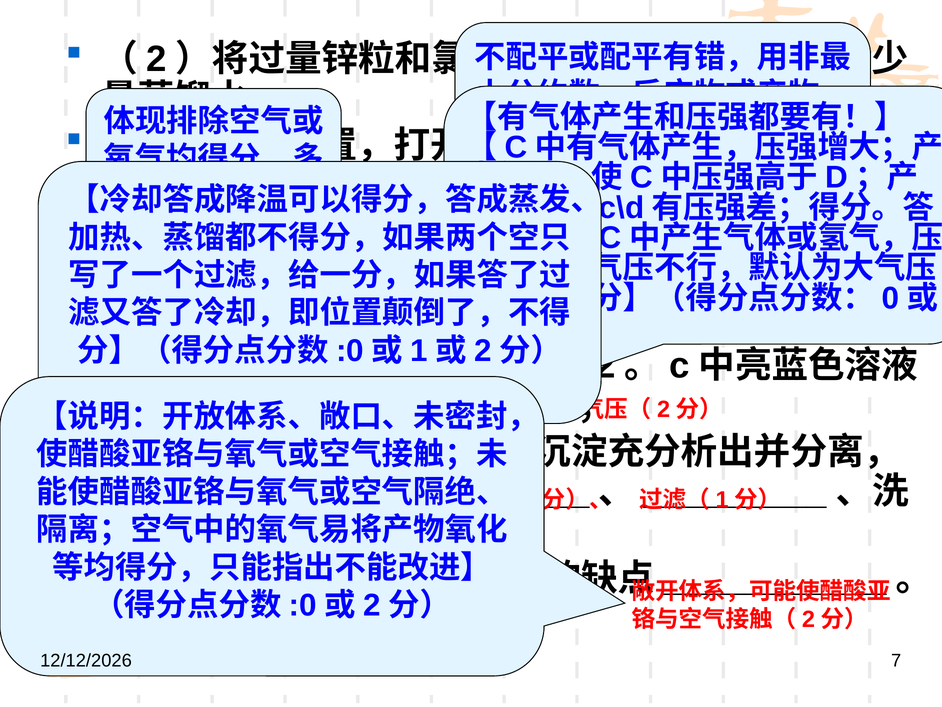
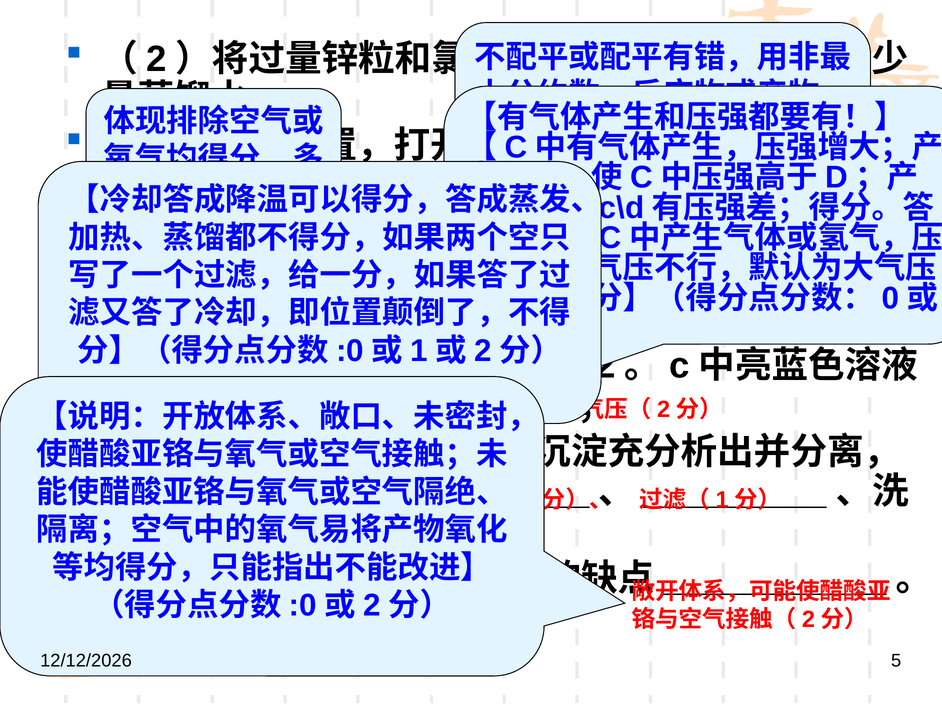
7: 7 -> 5
